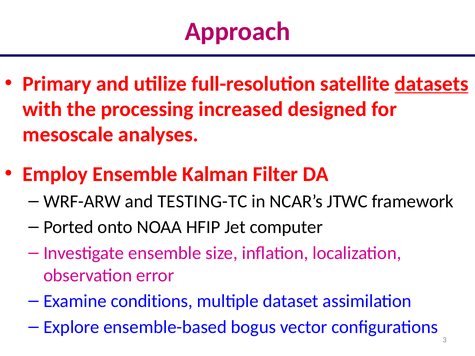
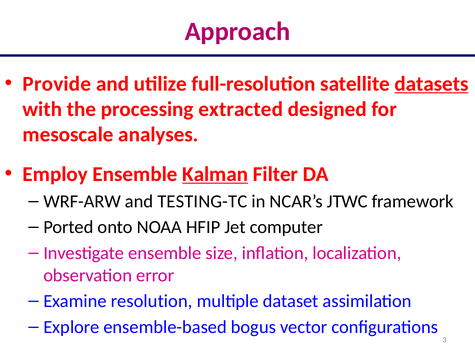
Primary: Primary -> Provide
increased: increased -> extracted
Kalman underline: none -> present
conditions: conditions -> resolution
